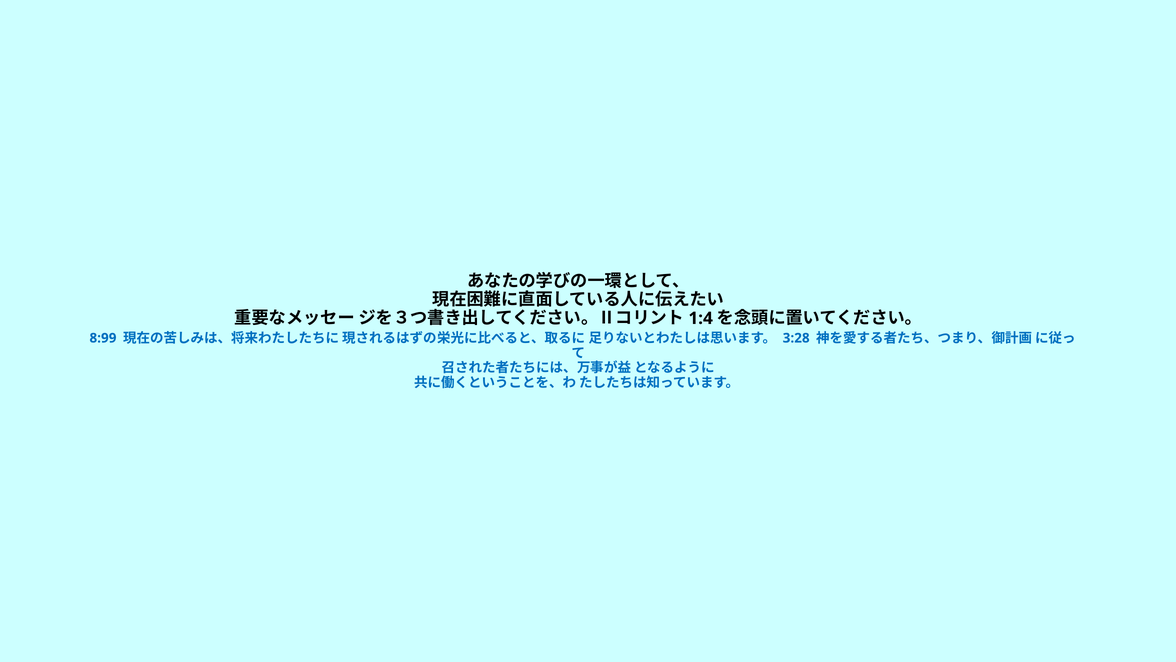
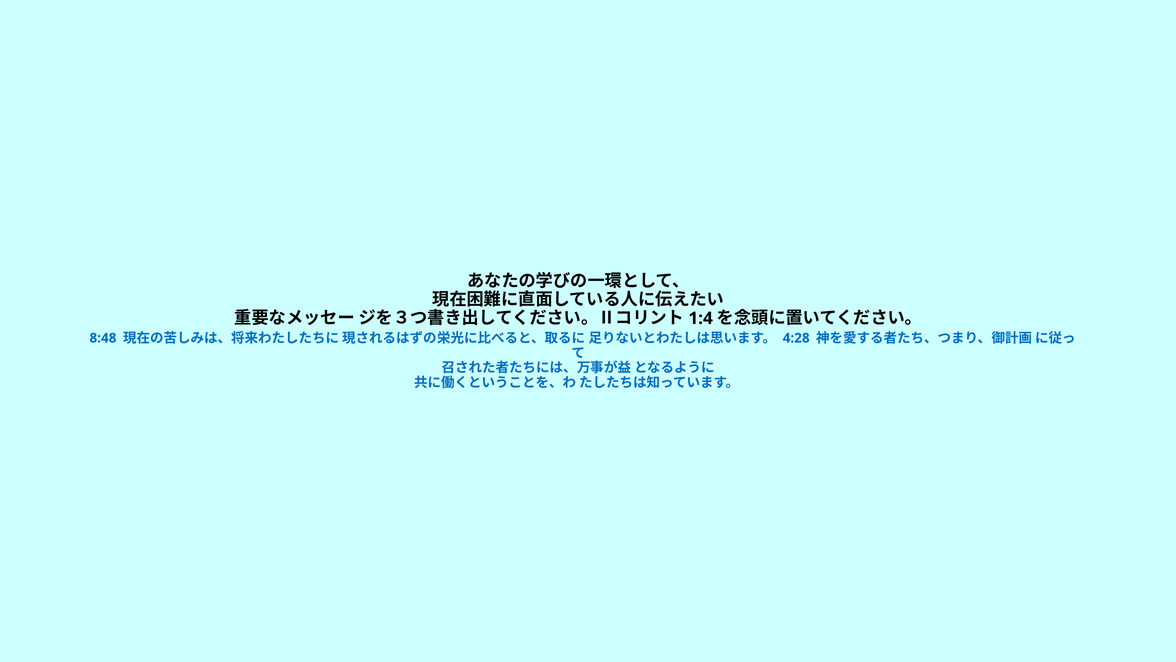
8:99: 8:99 -> 8:48
3:28: 3:28 -> 4:28
